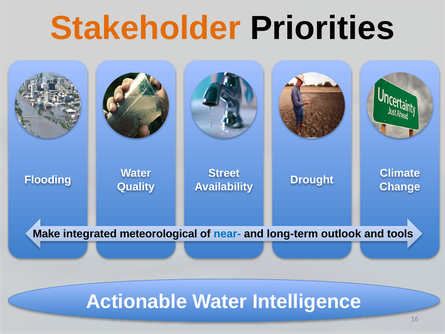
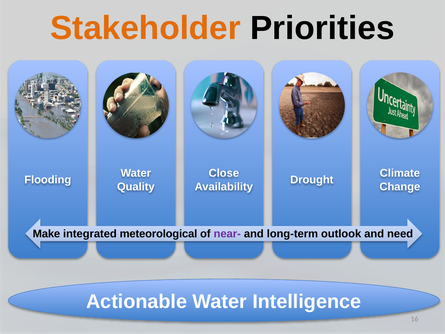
Street: Street -> Close
near- colour: blue -> purple
tools: tools -> need
